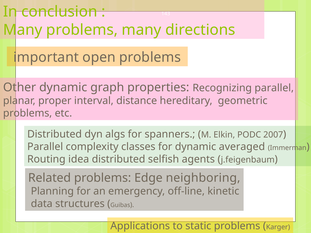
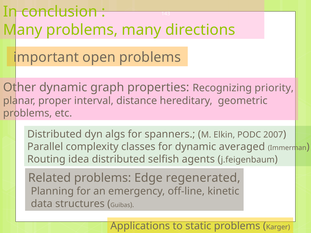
Recognizing parallel: parallel -> priority
neighboring: neighboring -> regenerated
